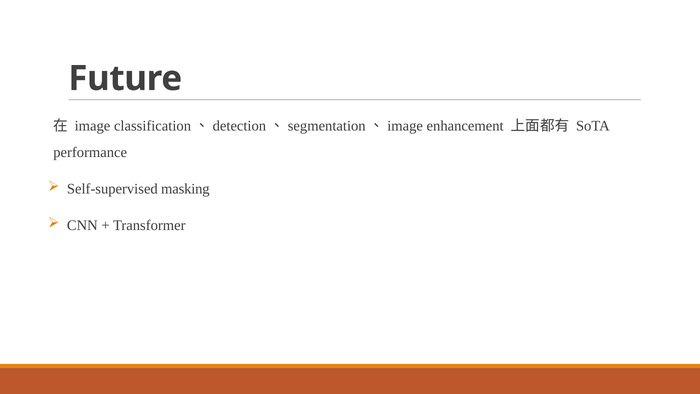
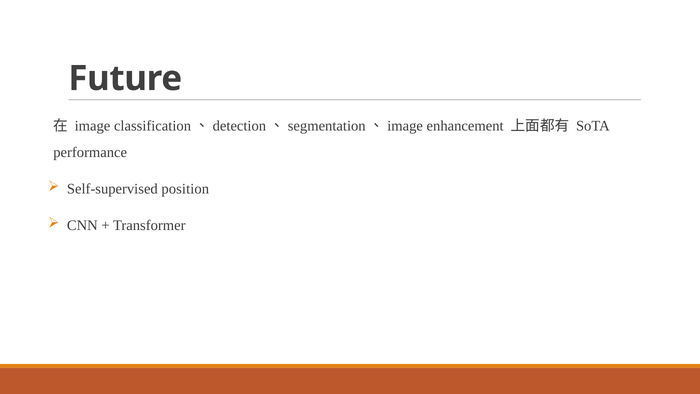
masking: masking -> position
